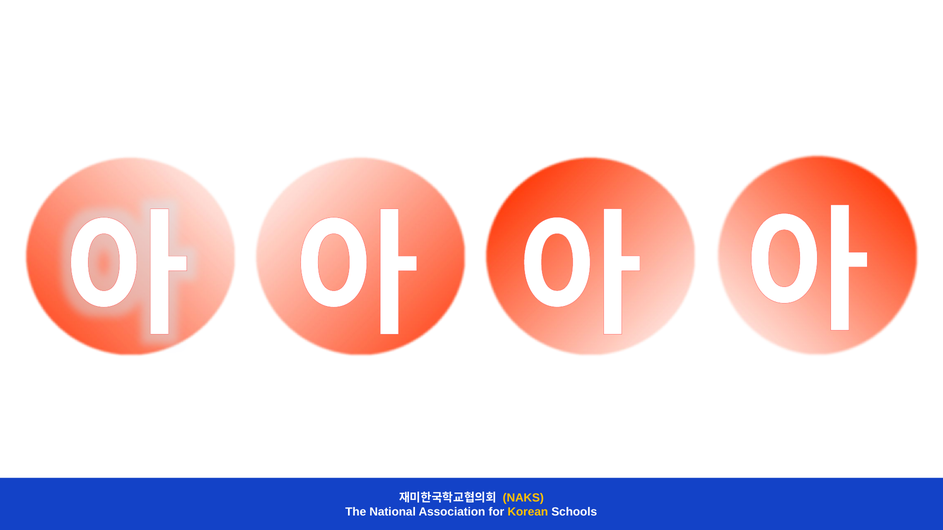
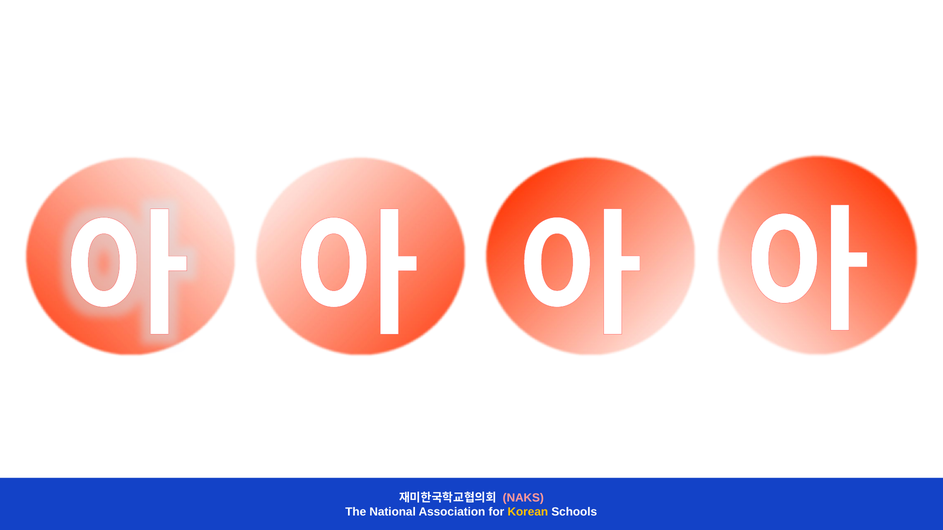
NAKS colour: yellow -> pink
